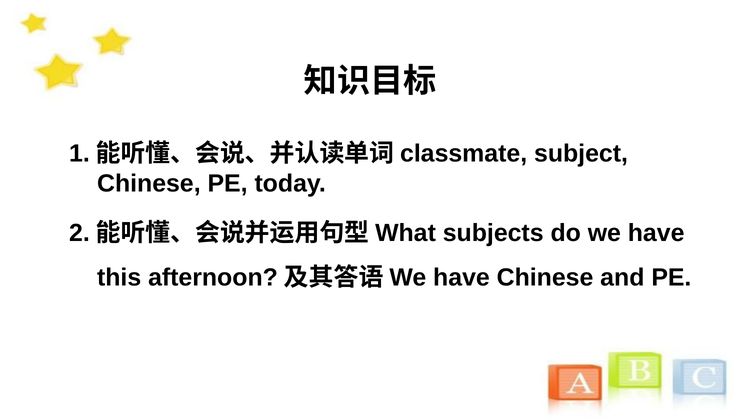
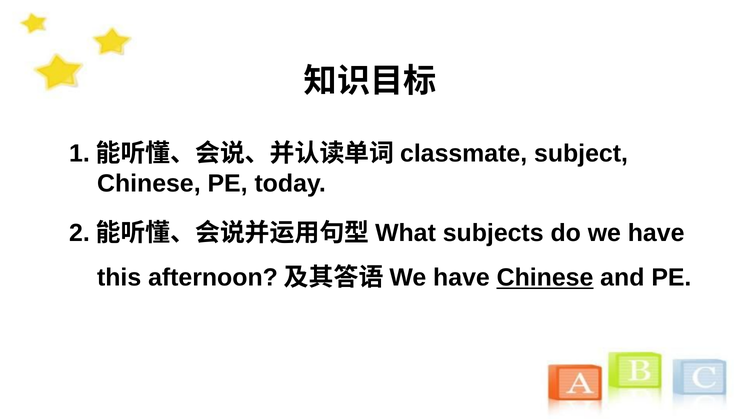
Chinese at (545, 278) underline: none -> present
